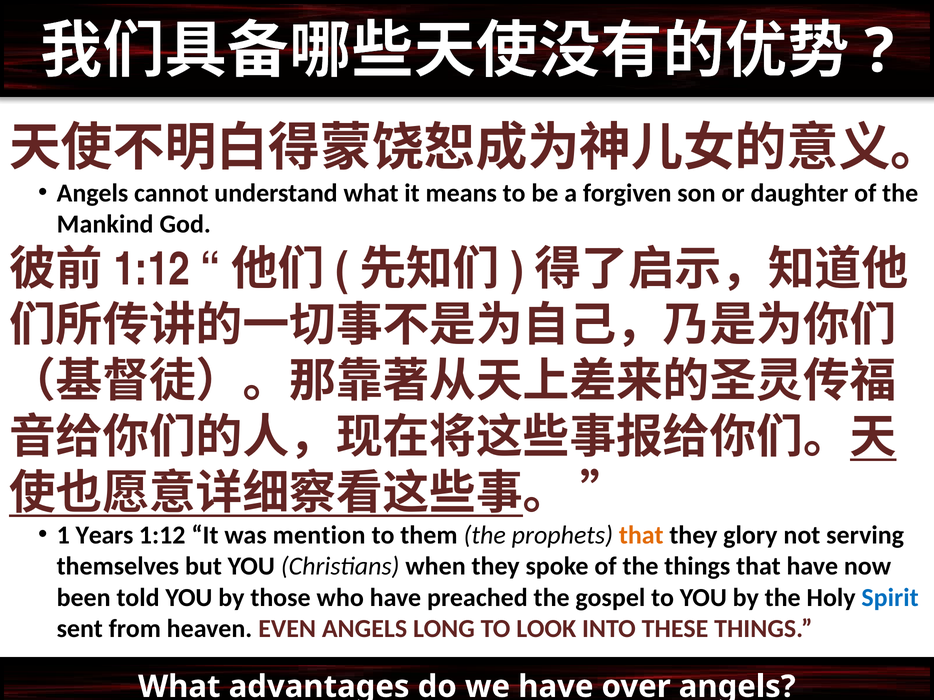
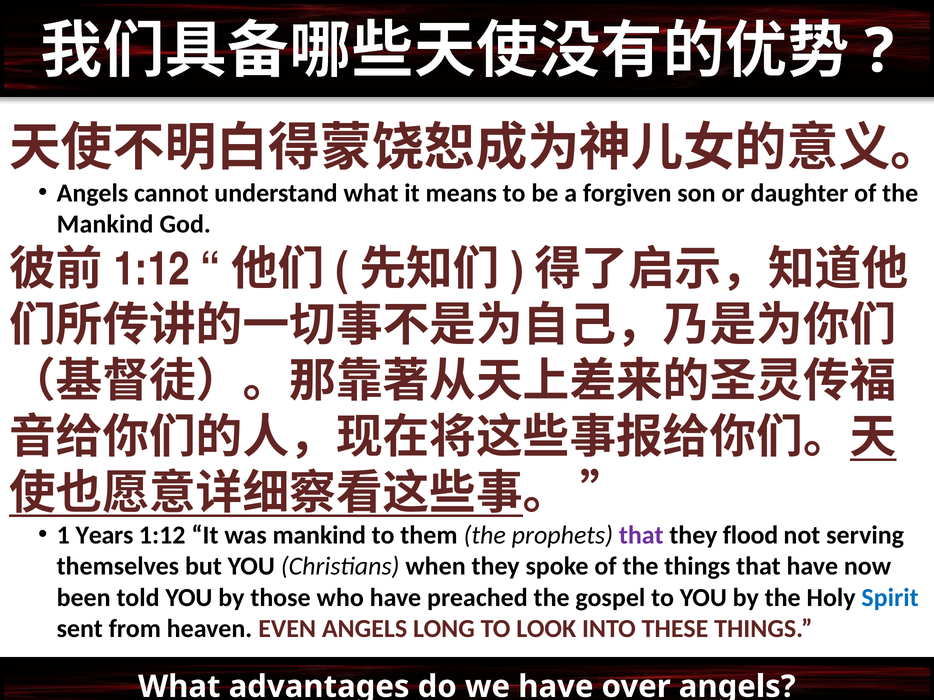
was mention: mention -> mankind
that at (641, 536) colour: orange -> purple
glory: glory -> flood
